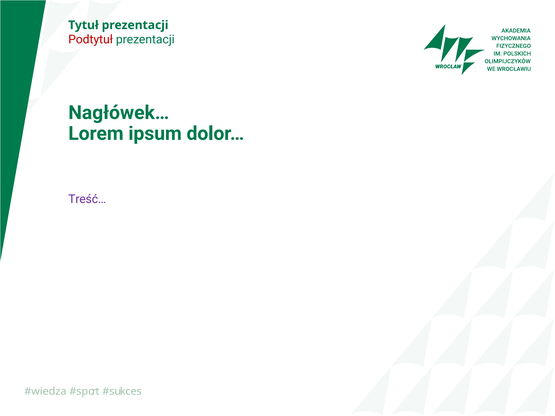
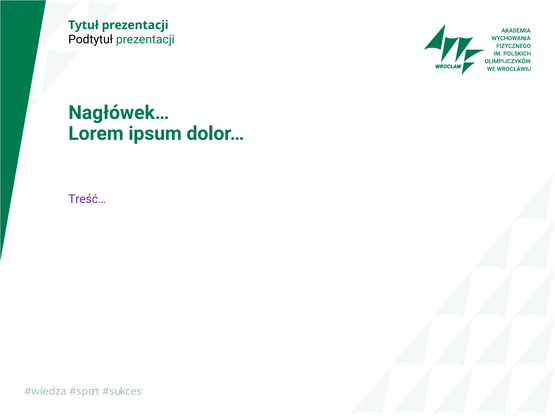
Podtytuł colour: red -> black
